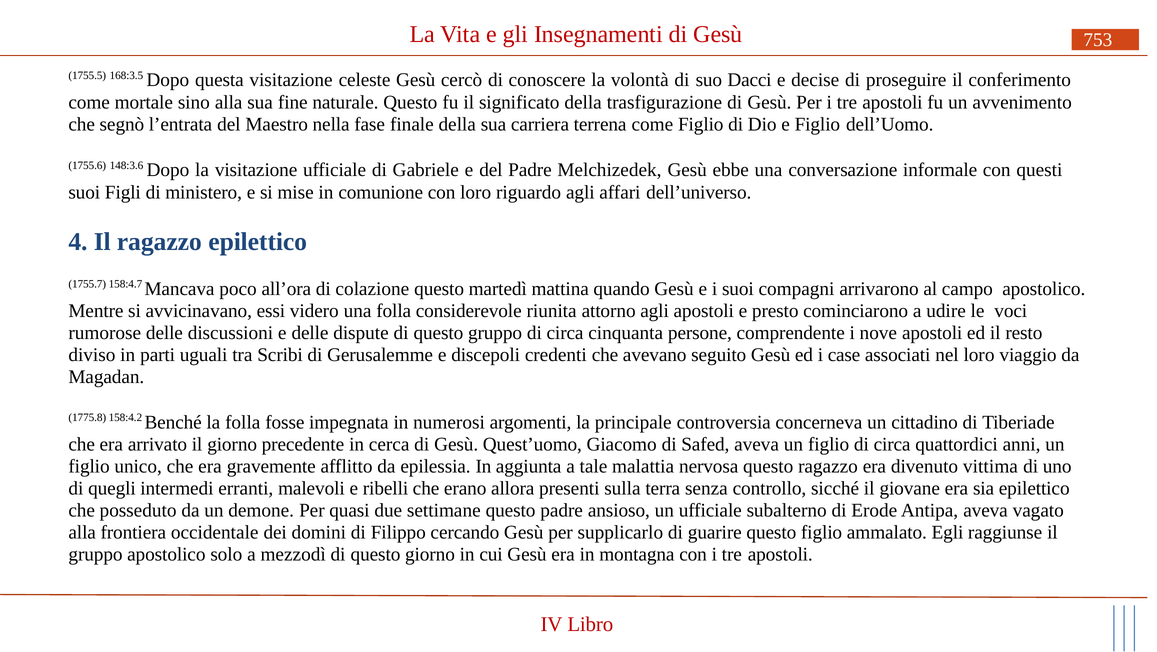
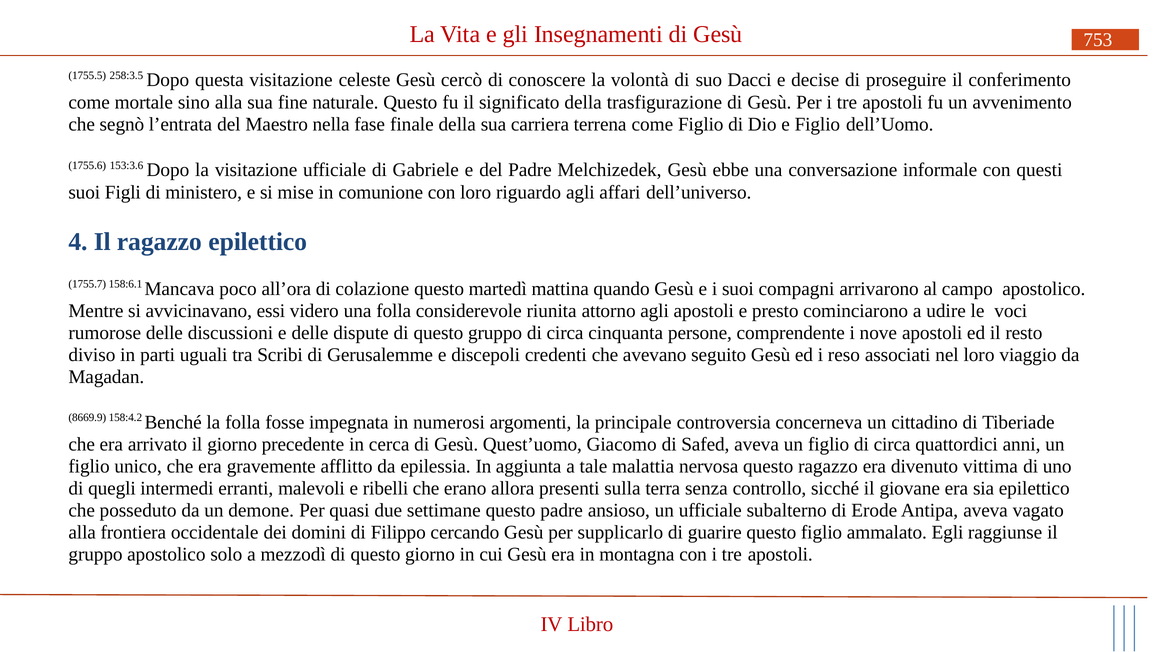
168:3.5: 168:3.5 -> 258:3.5
148:3.6: 148:3.6 -> 153:3.6
158:4.7: 158:4.7 -> 158:6.1
case: case -> reso
1775.8: 1775.8 -> 8669.9
